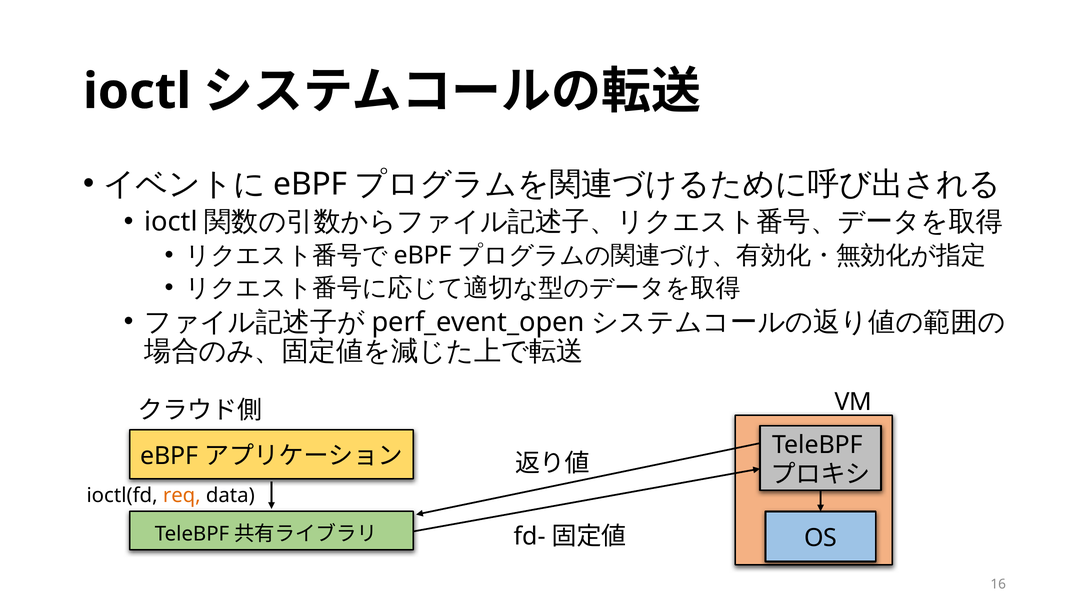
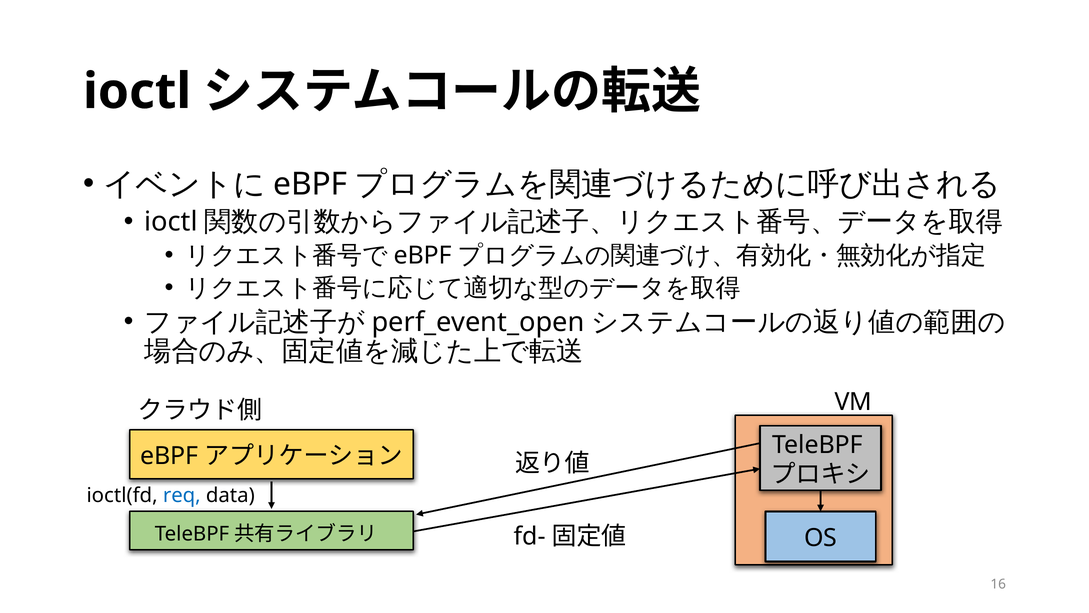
req colour: orange -> blue
